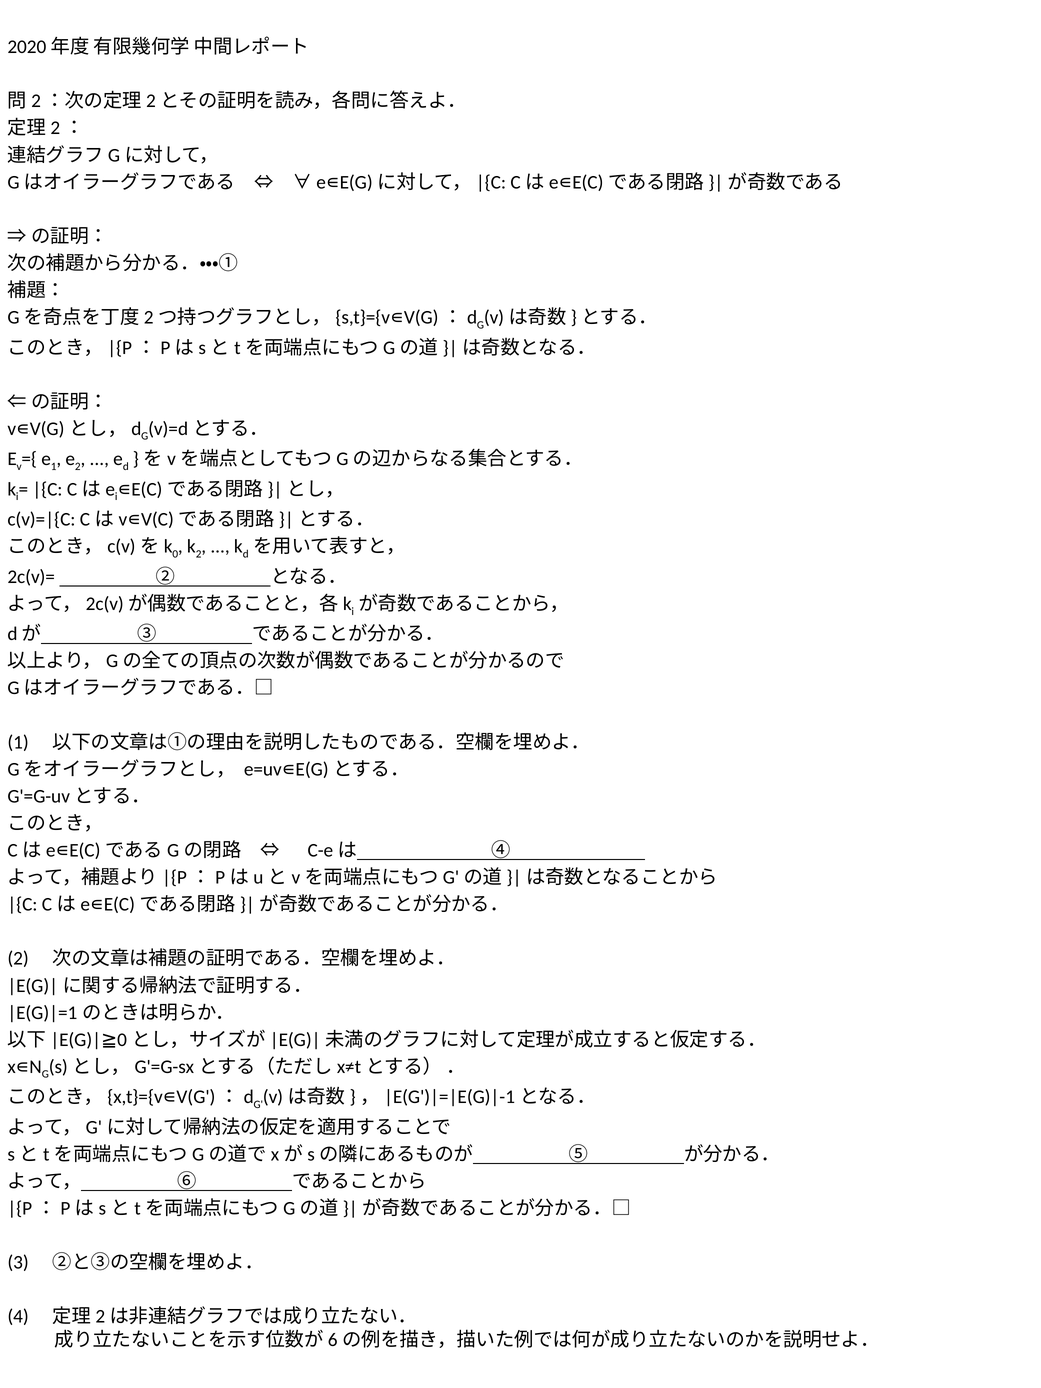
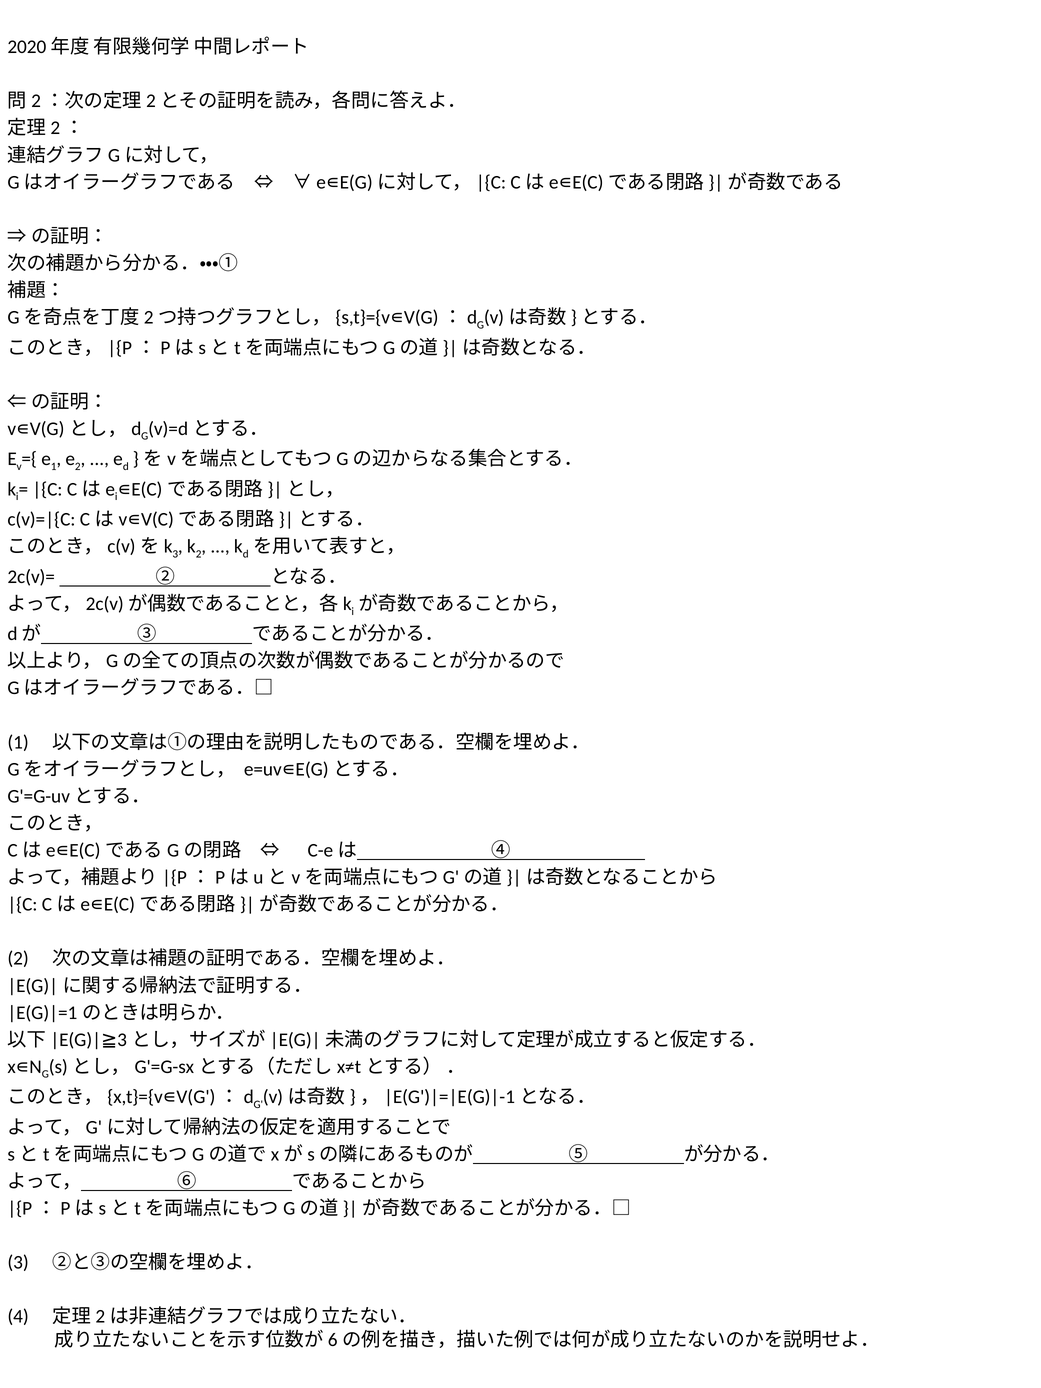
0 at (175, 554): 0 -> 3
0 at (122, 1040): 0 -> 3
